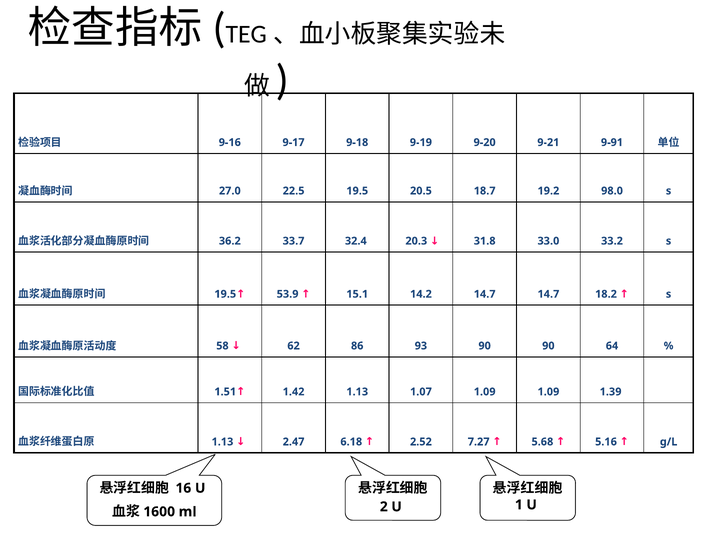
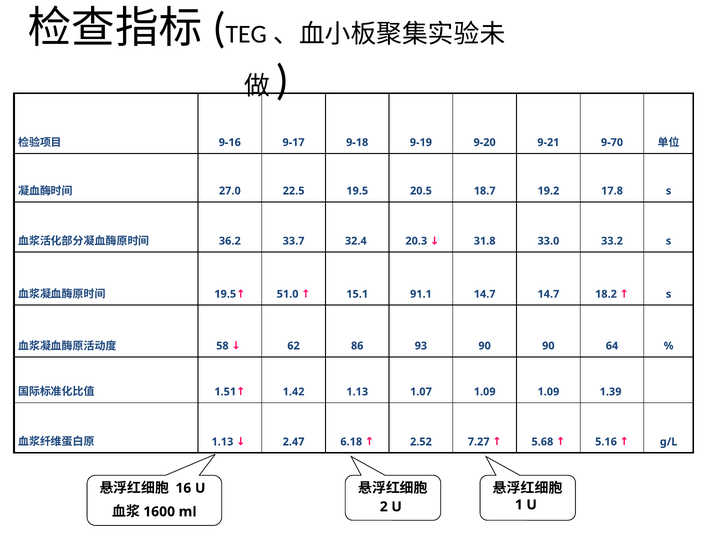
9-91: 9-91 -> 9-70
98.0: 98.0 -> 17.8
53.9: 53.9 -> 51.0
14.2: 14.2 -> 91.1
